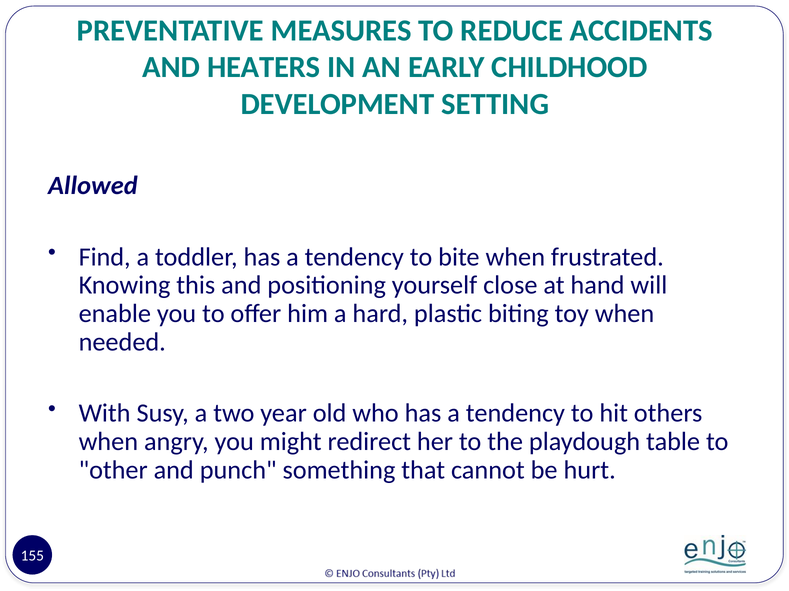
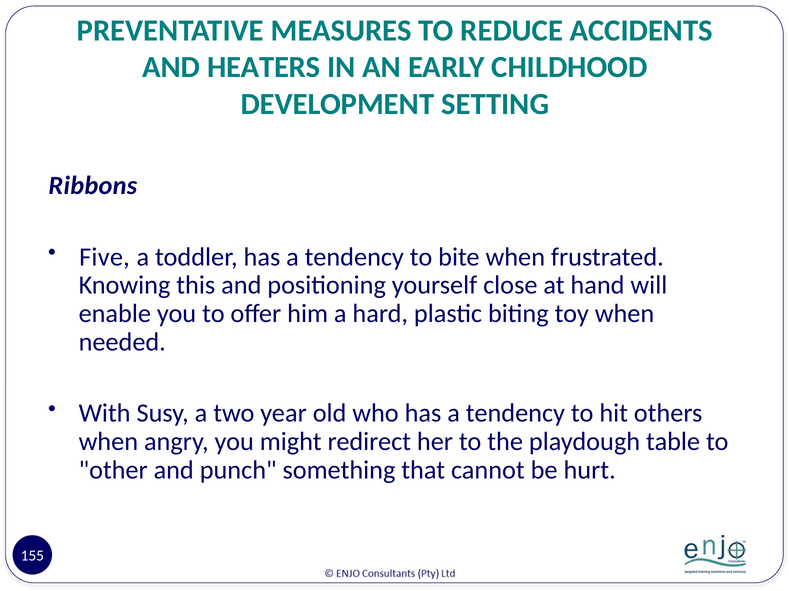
Allowed: Allowed -> Ribbons
Find: Find -> Five
